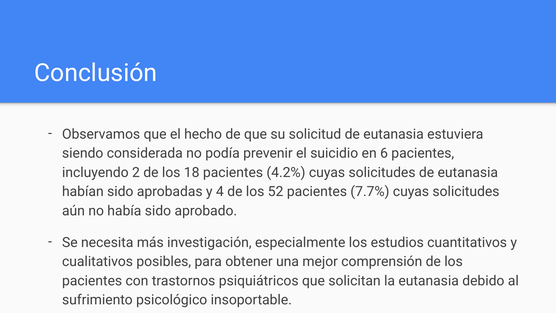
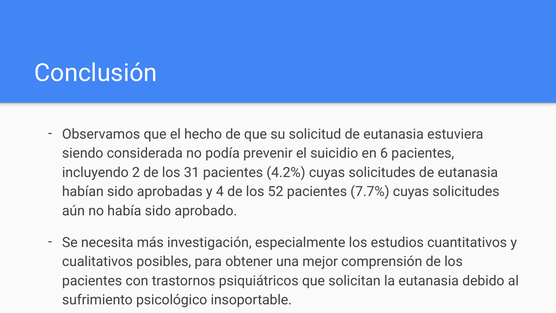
18: 18 -> 31
